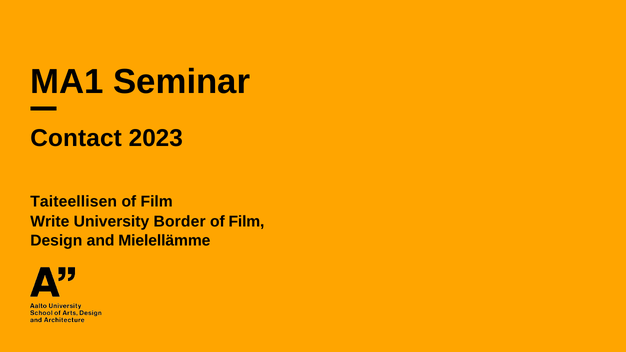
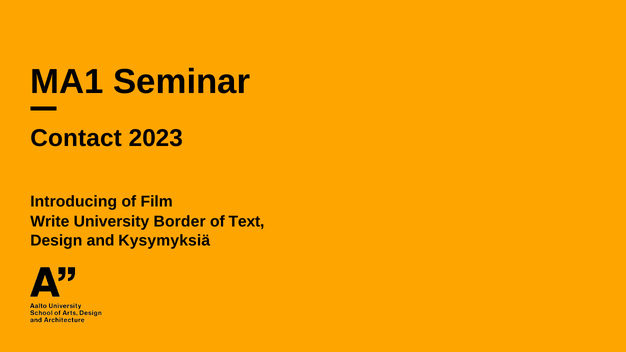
Taiteellisen: Taiteellisen -> Introducing
Film at (247, 222): Film -> Text
Mielellämme: Mielellämme -> Kysymyksiä
